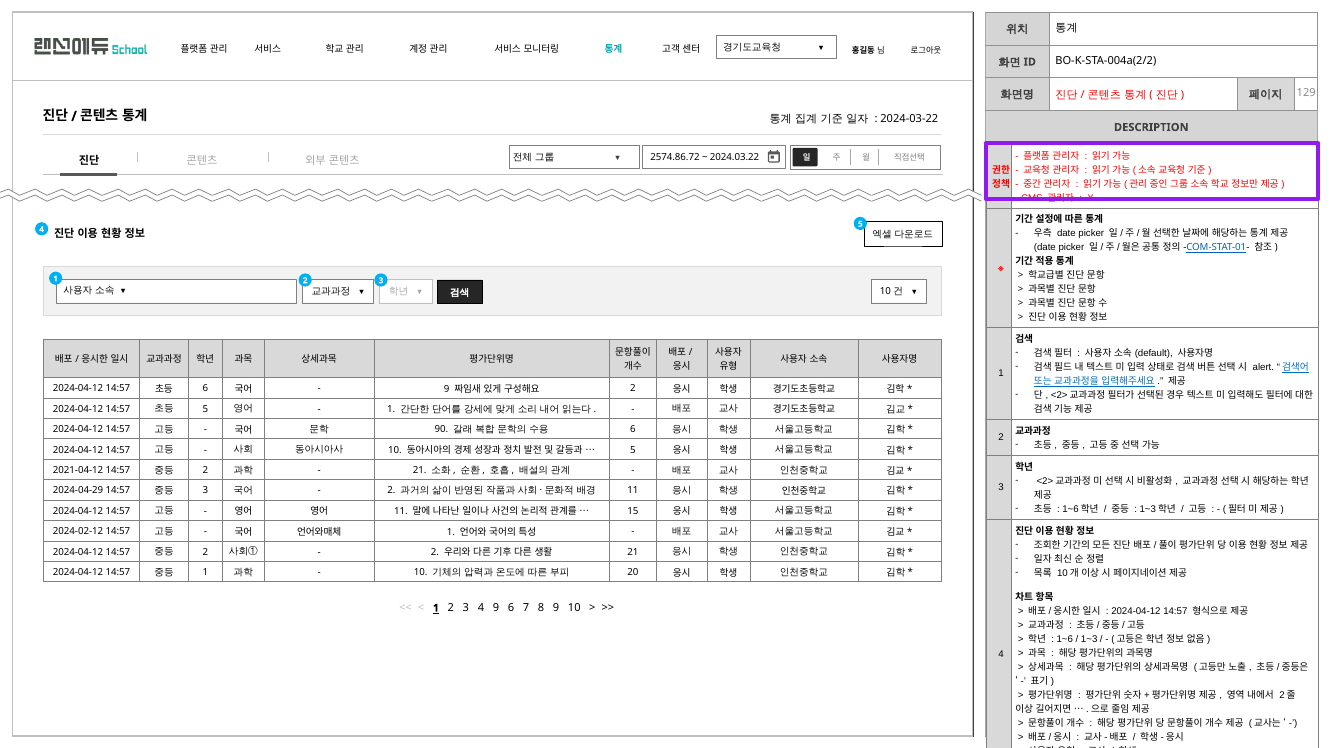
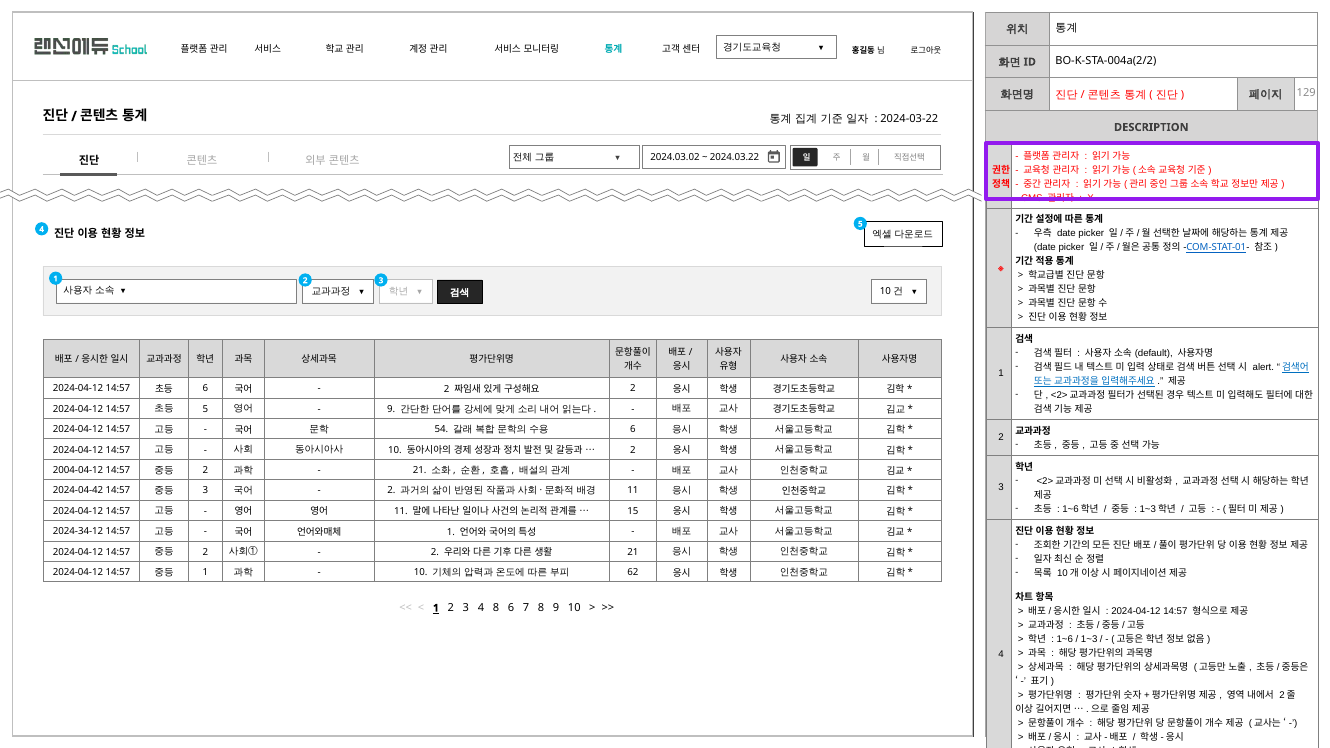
2574.86.72: 2574.86.72 -> 2024.03.02
9 at (447, 389): 9 -> 2
1 at (391, 409): 1 -> 9
90: 90 -> 54
5 at (633, 450): 5 -> 2
2021-04-12: 2021-04-12 -> 2004-04-12
2024-04-29: 2024-04-29 -> 2024-04-42
2024-02-12: 2024-02-12 -> 2024-34-12
20: 20 -> 62
4 9: 9 -> 8
